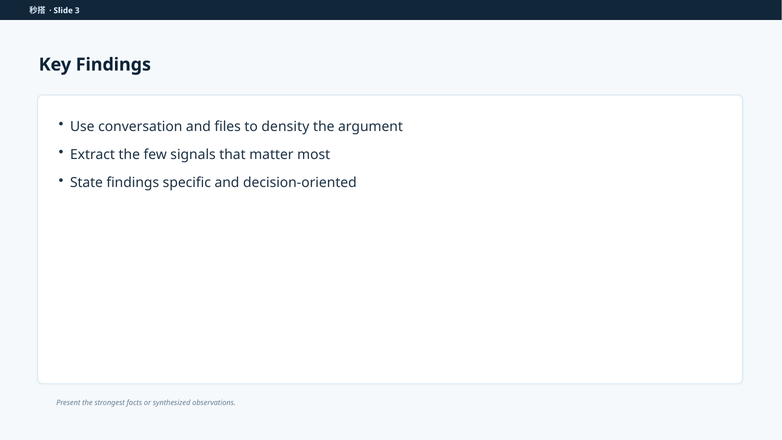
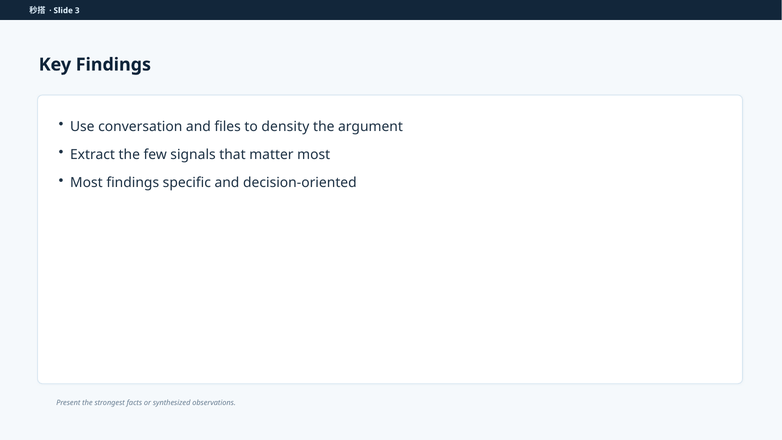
State at (86, 183): State -> Most
